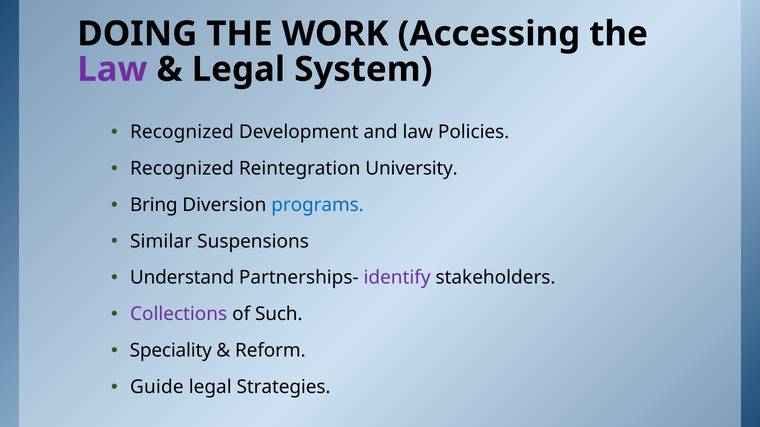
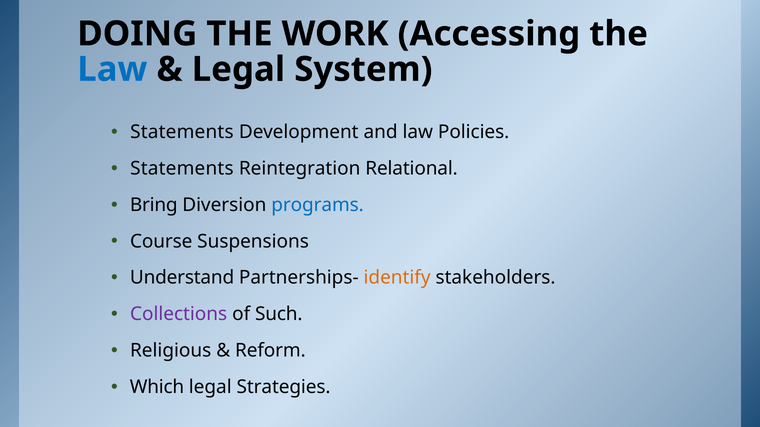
Law at (112, 69) colour: purple -> blue
Recognized at (182, 132): Recognized -> Statements
Recognized at (182, 169): Recognized -> Statements
University: University -> Relational
Similar: Similar -> Course
identify colour: purple -> orange
Speciality: Speciality -> Religious
Guide: Guide -> Which
